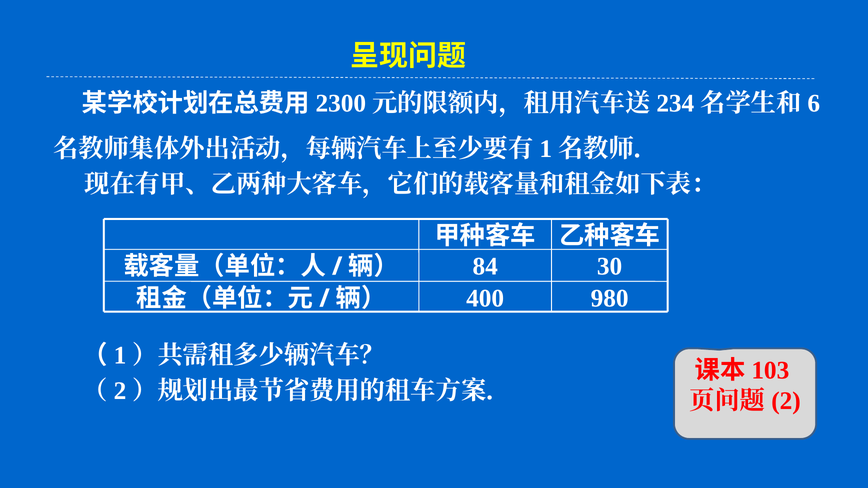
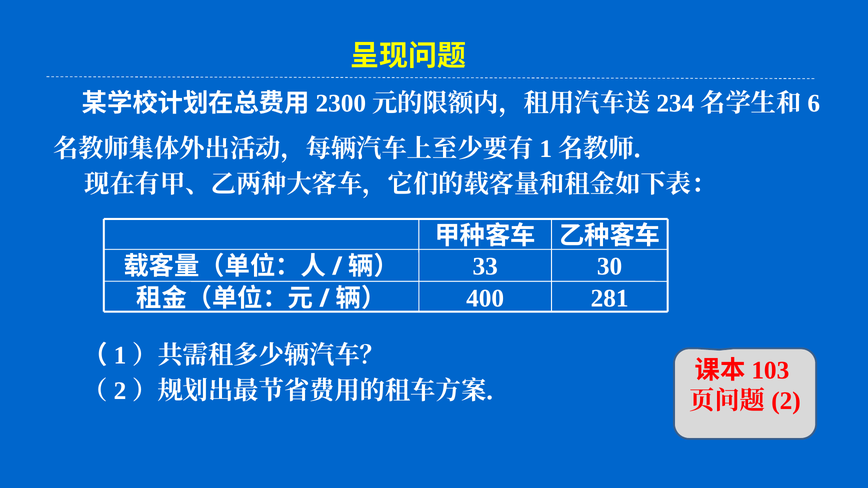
84: 84 -> 33
980: 980 -> 281
